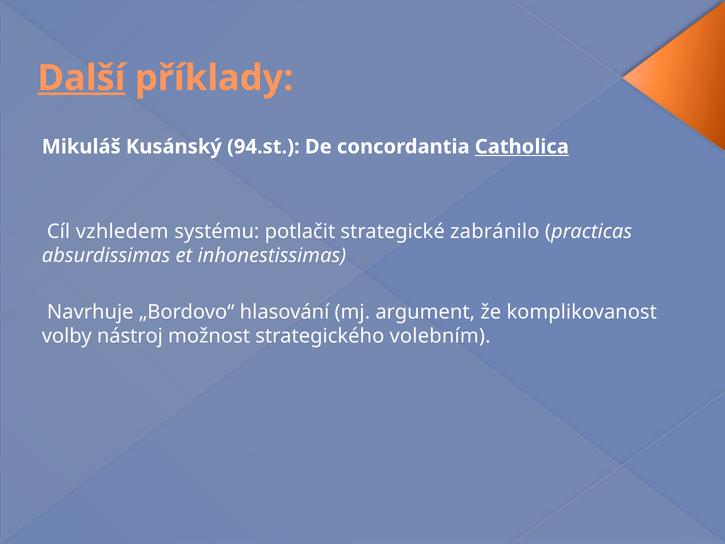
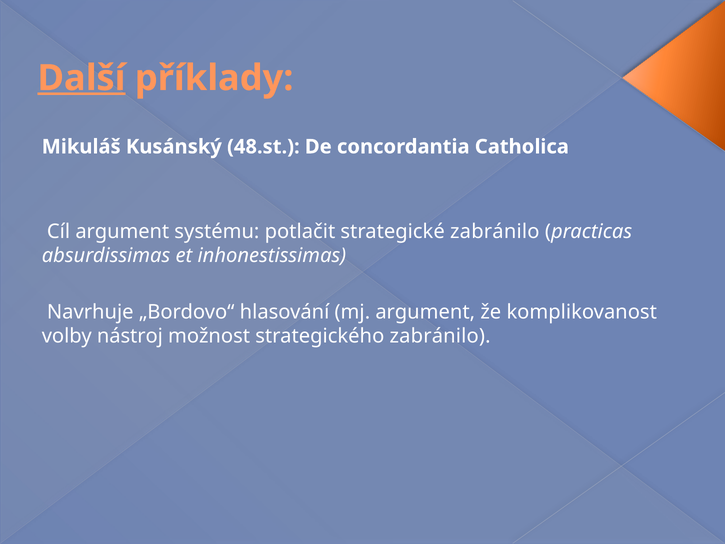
94.st: 94.st -> 48.st
Catholica underline: present -> none
Cíl vzhledem: vzhledem -> argument
strategického volebním: volebním -> zabránilo
